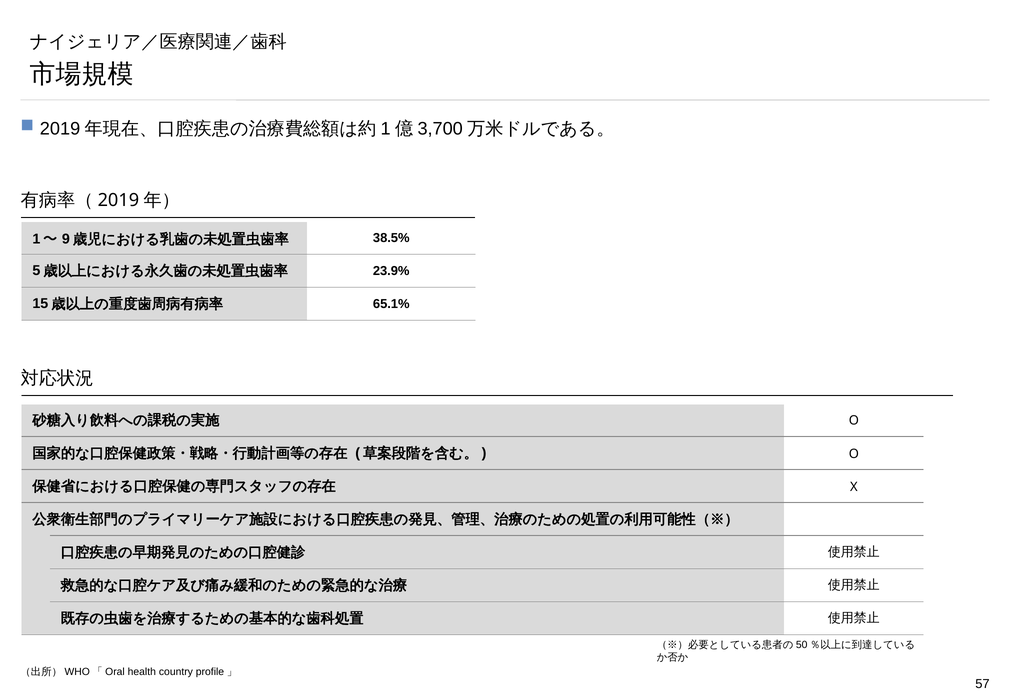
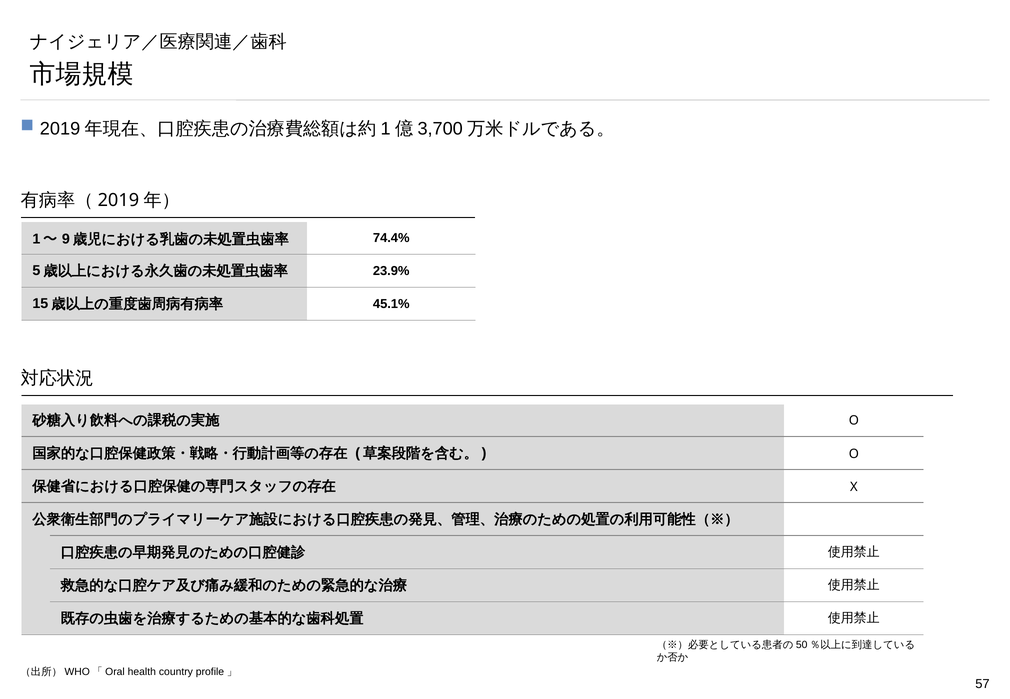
38.5%: 38.5% -> 74.4%
65.1%: 65.1% -> 45.1%
